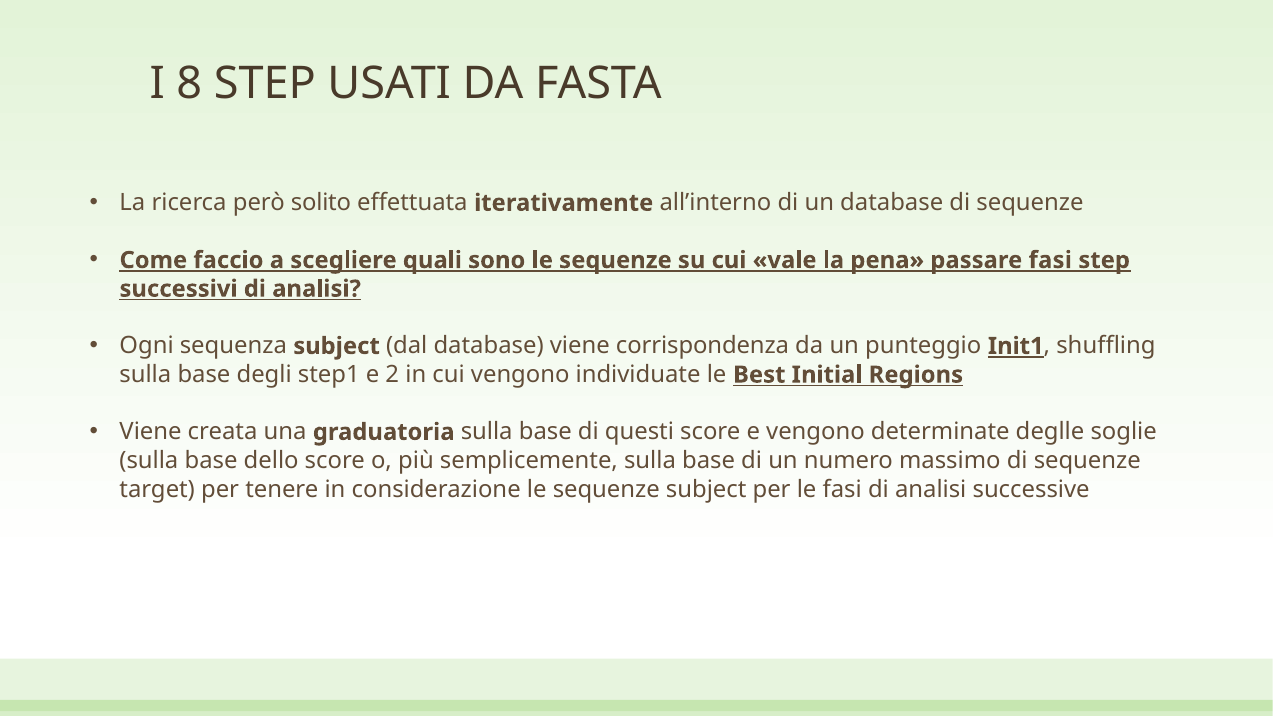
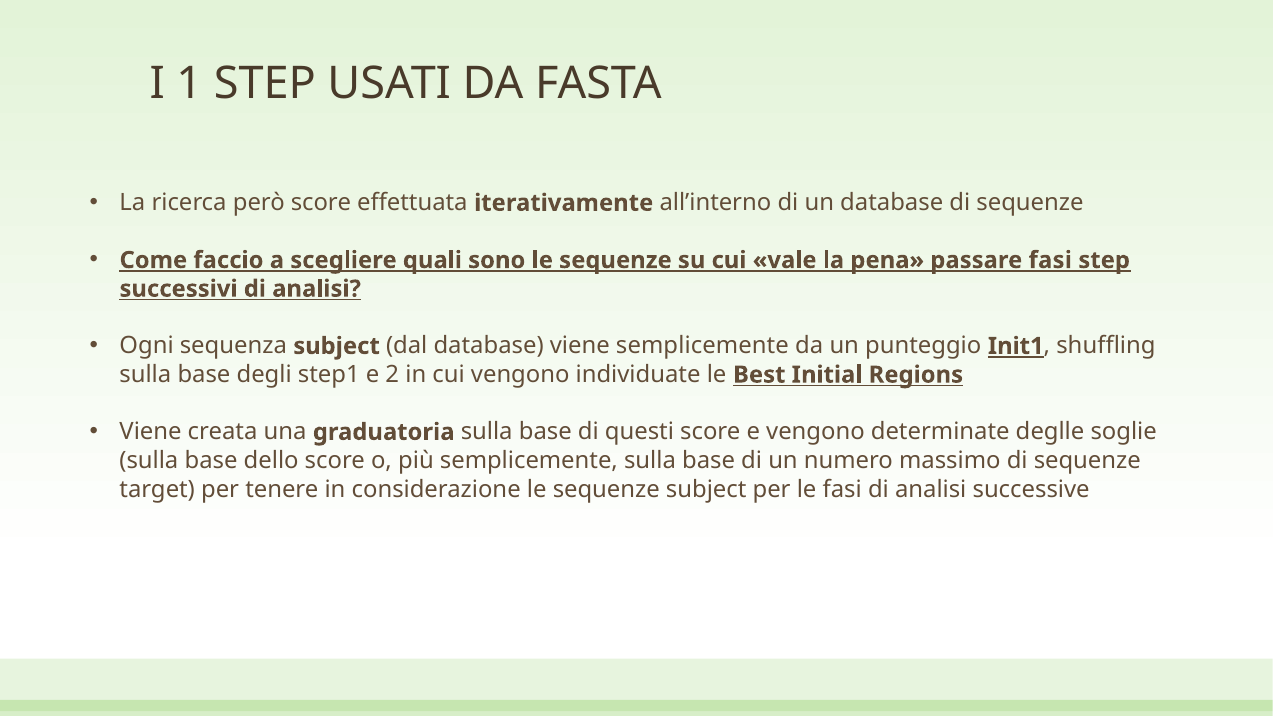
8: 8 -> 1
però solito: solito -> score
viene corrispondenza: corrispondenza -> semplicemente
